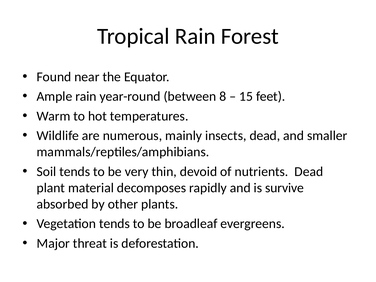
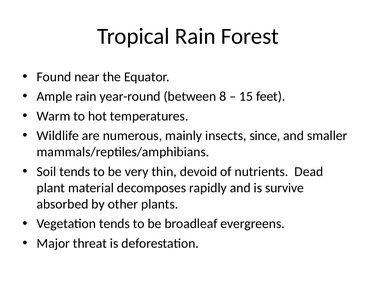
insects dead: dead -> since
